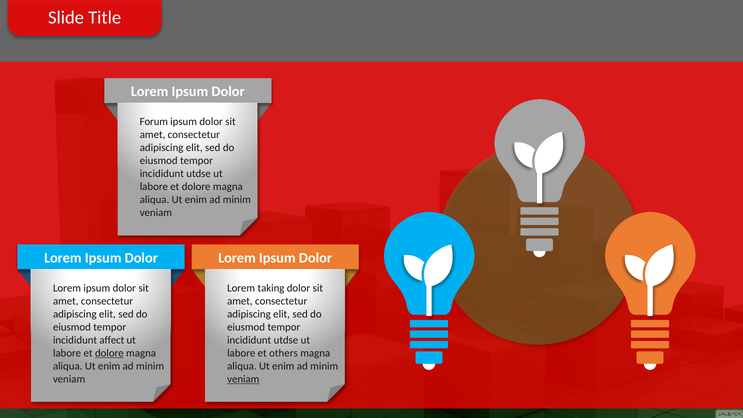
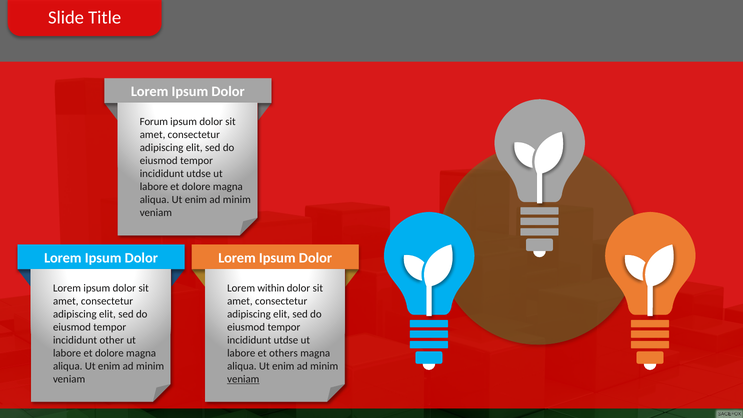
taking: taking -> within
affect: affect -> other
dolore at (109, 353) underline: present -> none
